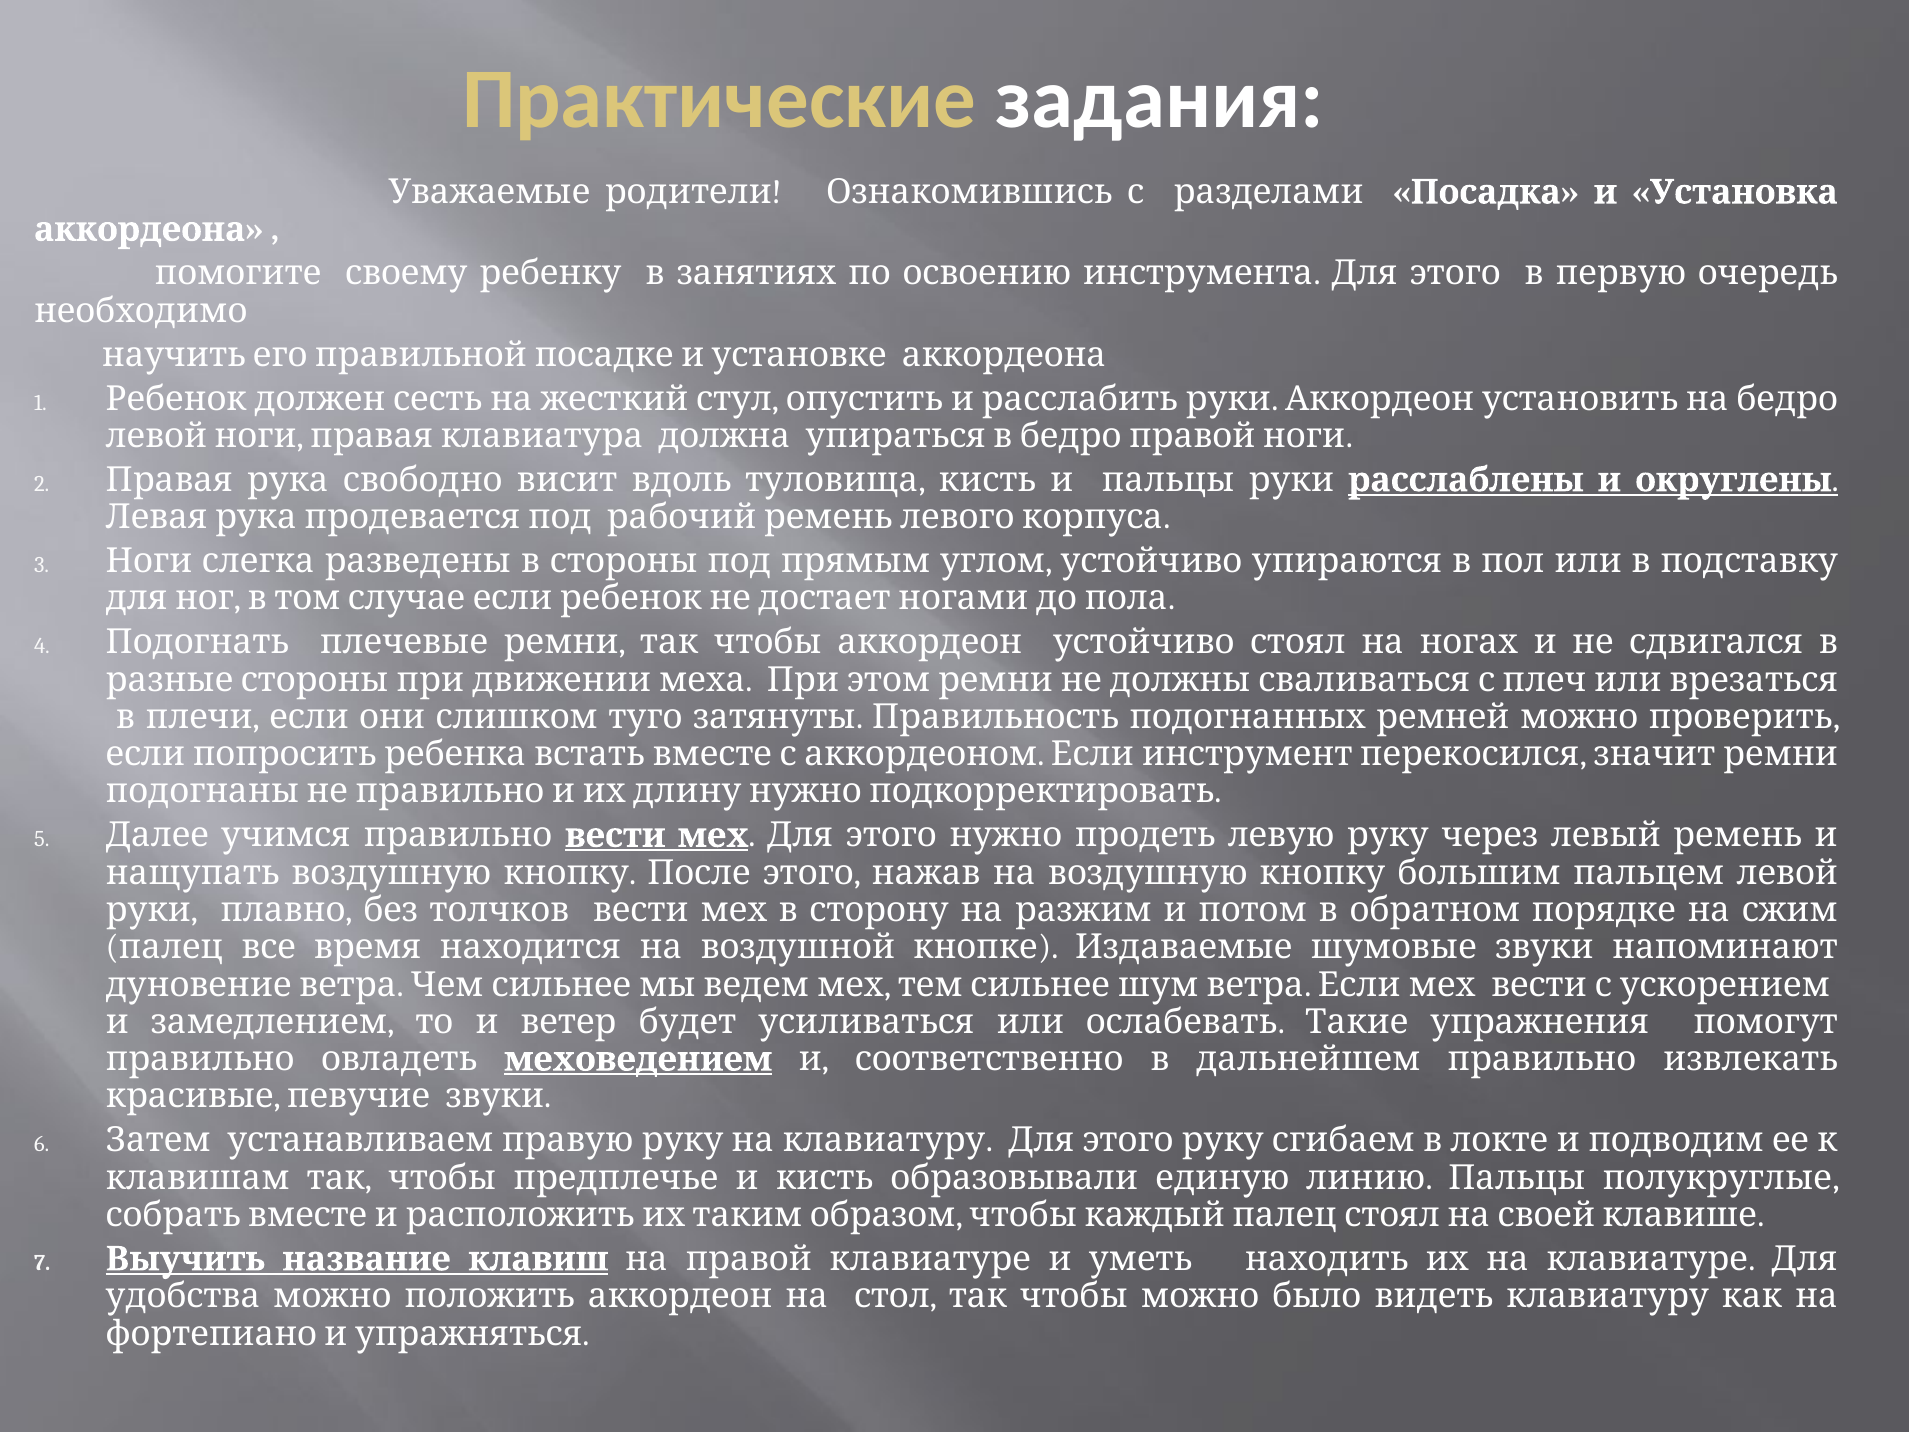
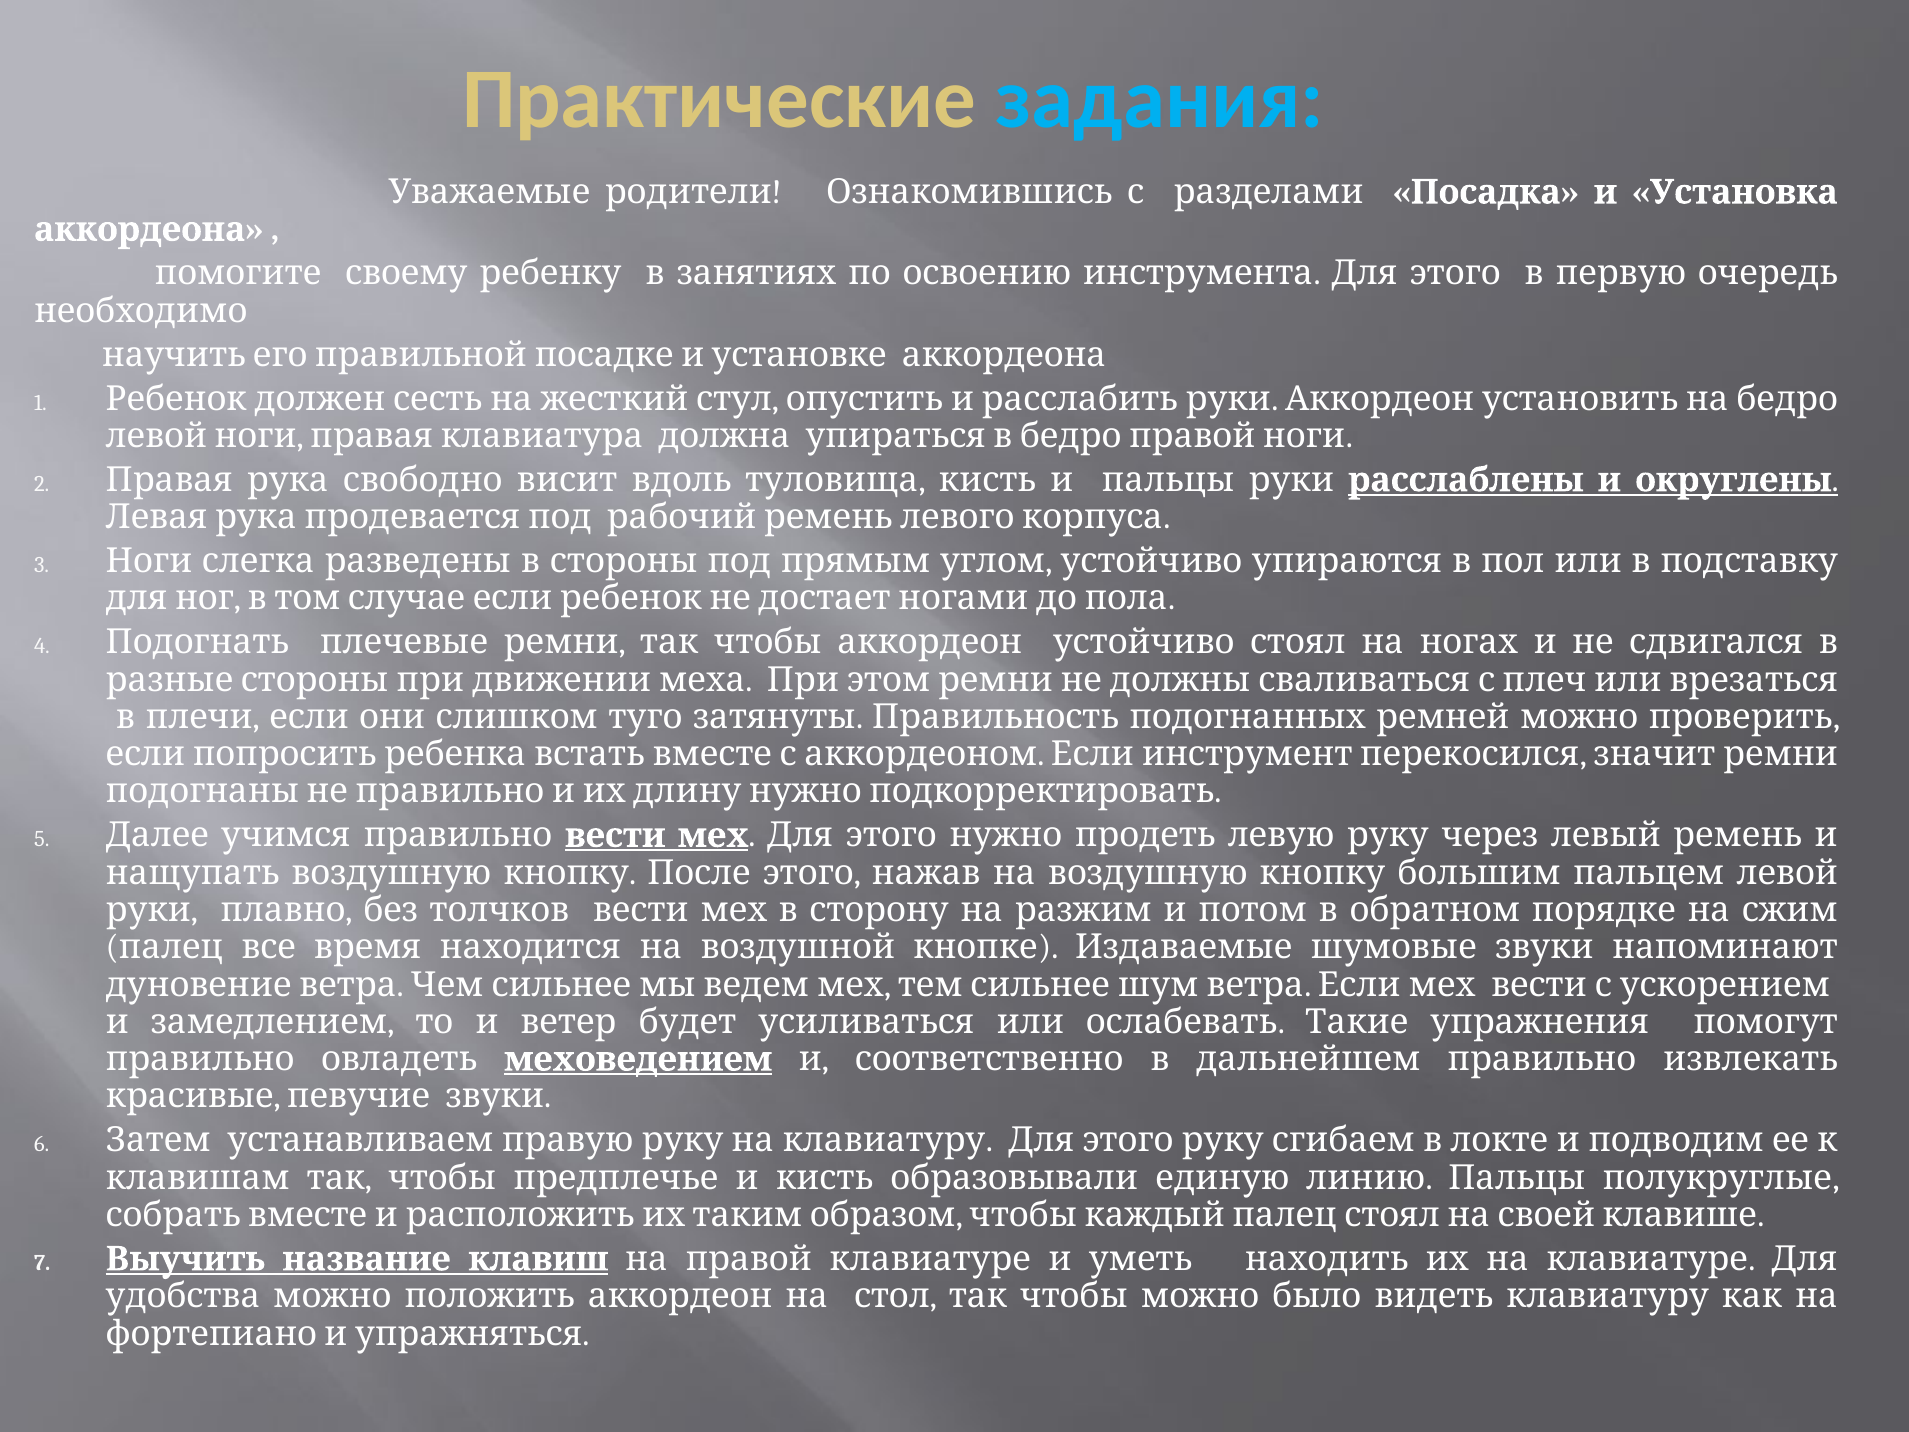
задания colour: white -> light blue
